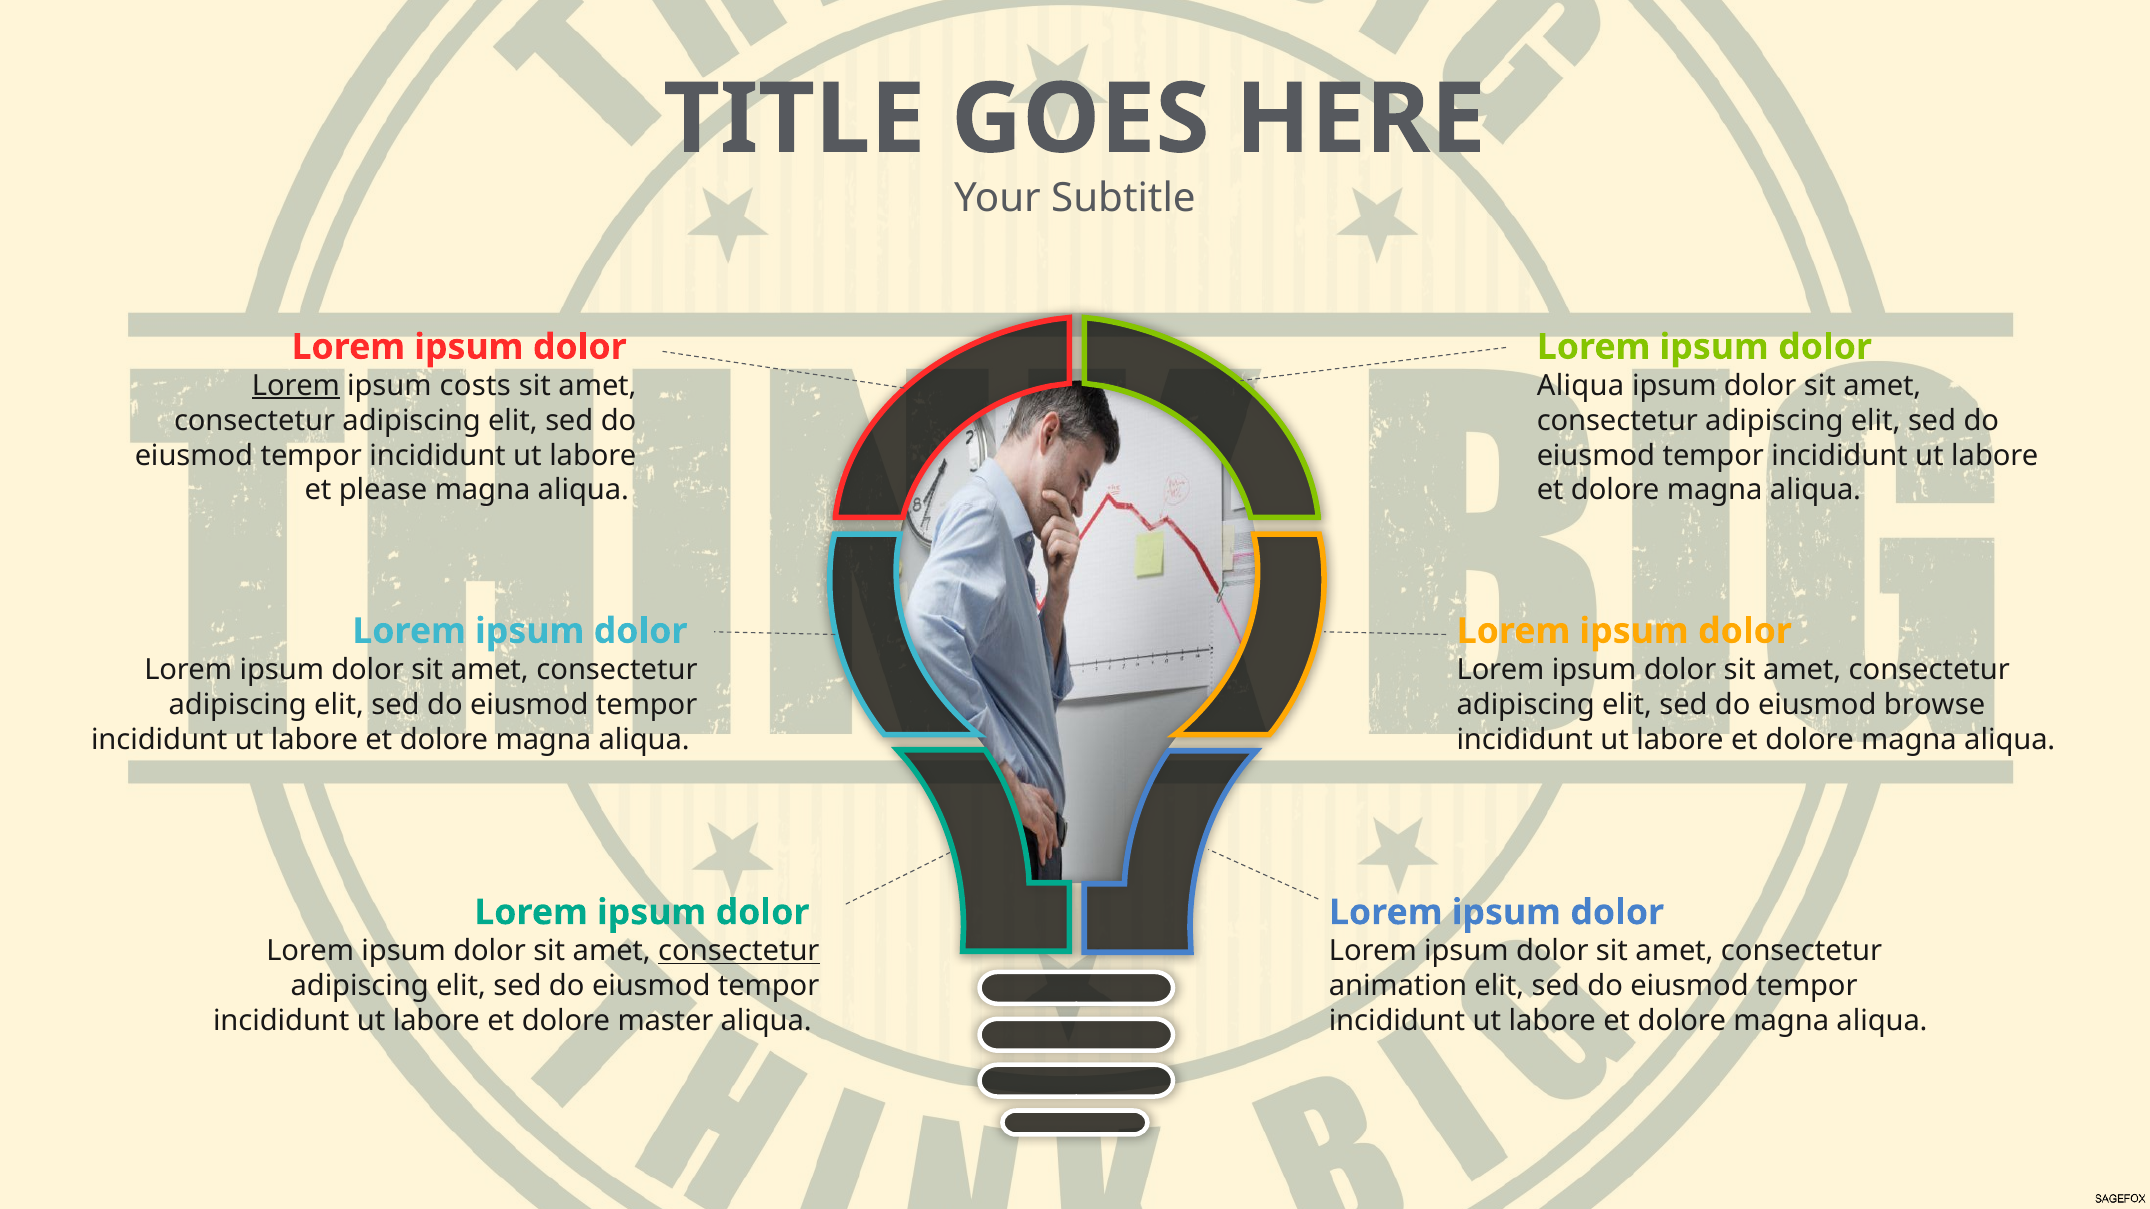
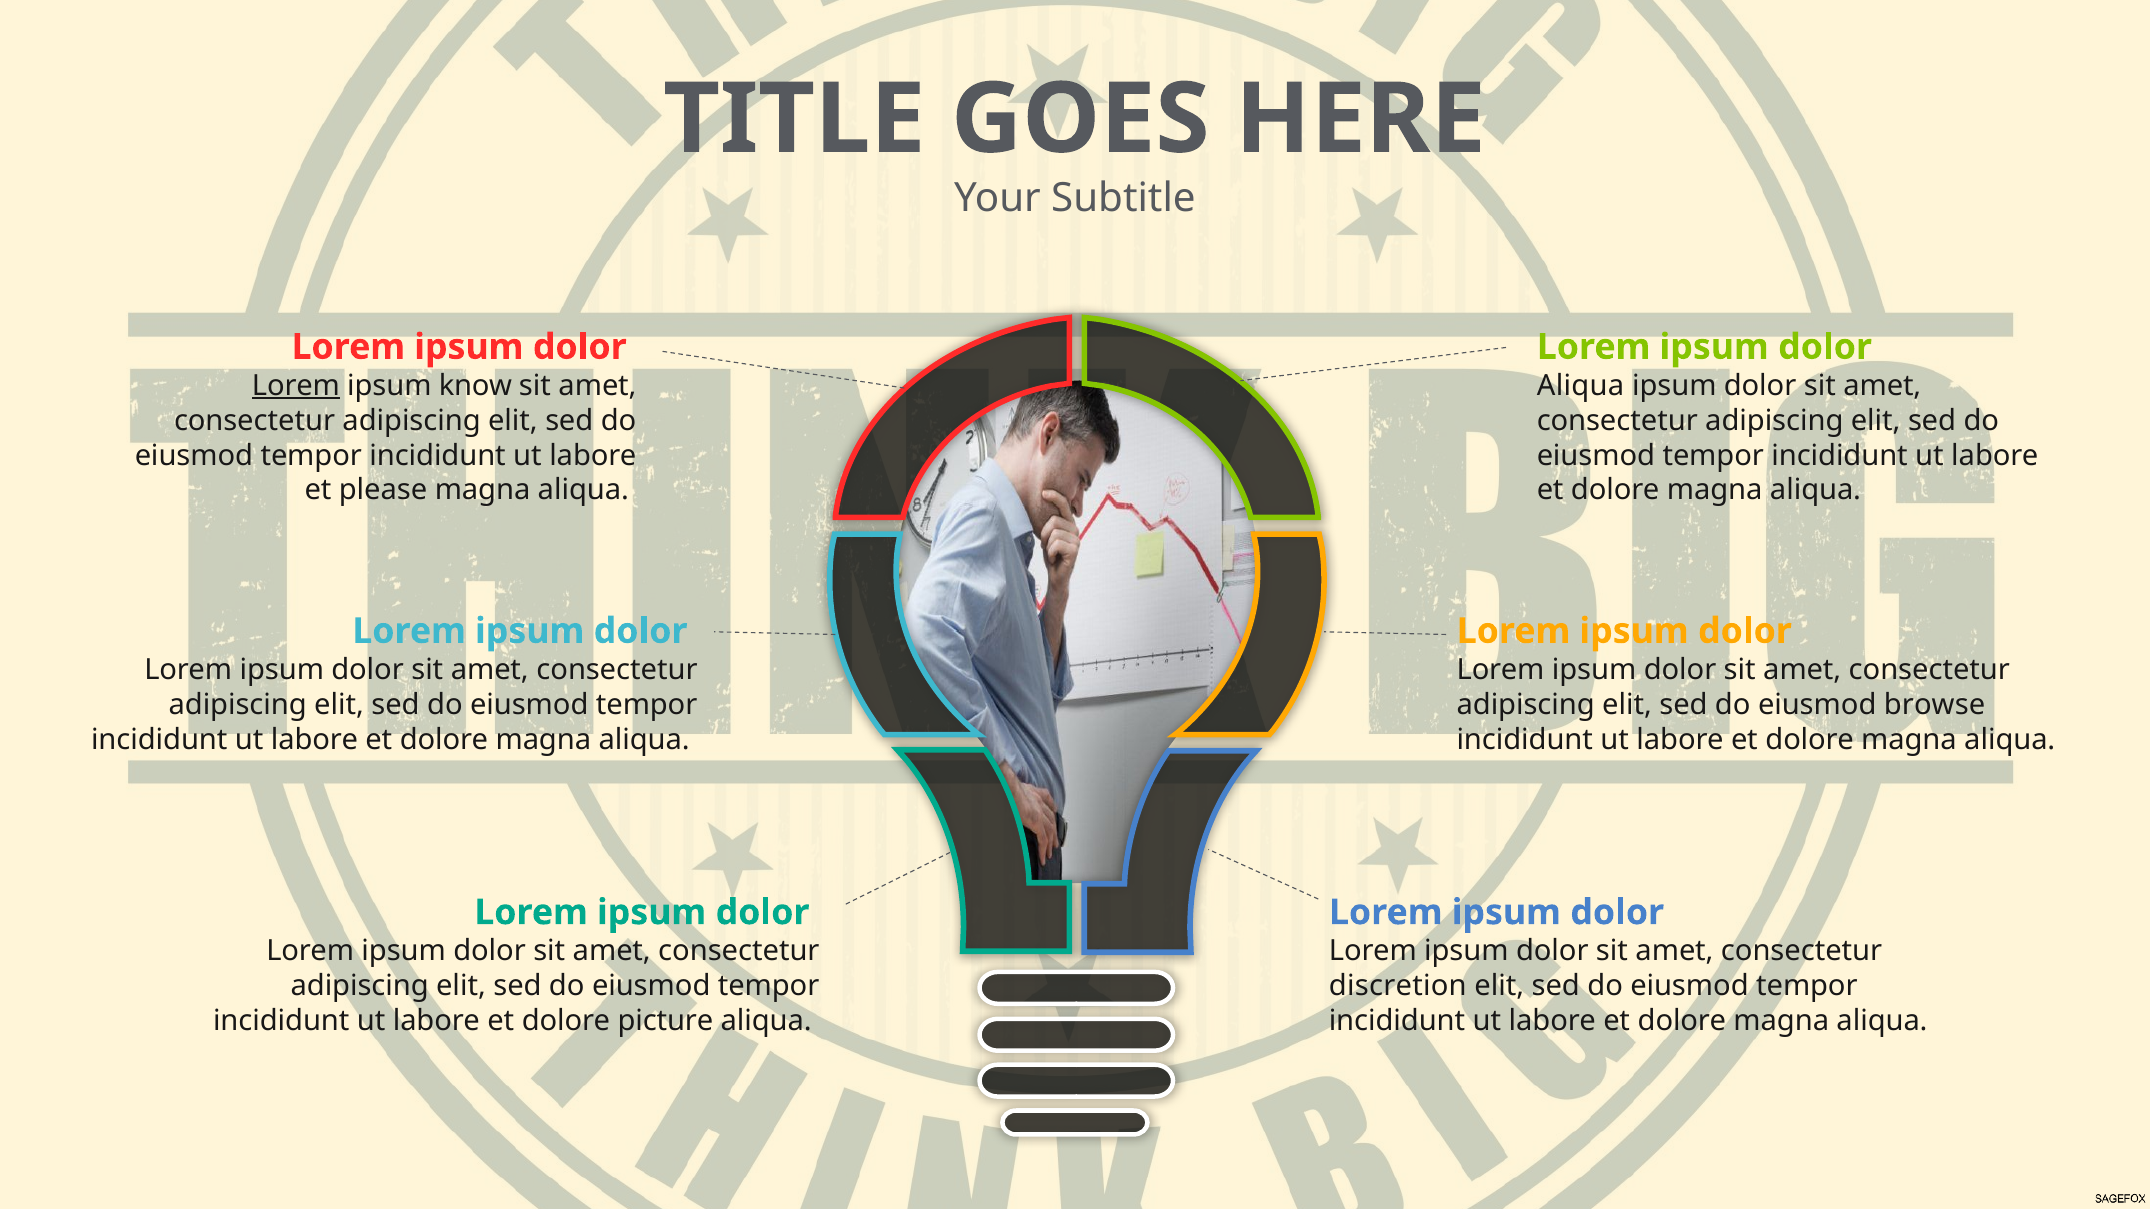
costs: costs -> know
consectetur at (739, 951) underline: present -> none
animation: animation -> discretion
master: master -> picture
